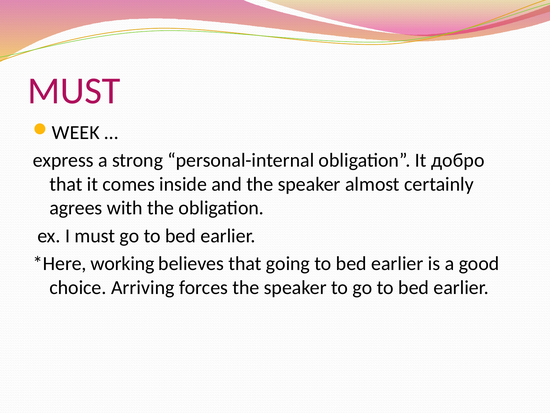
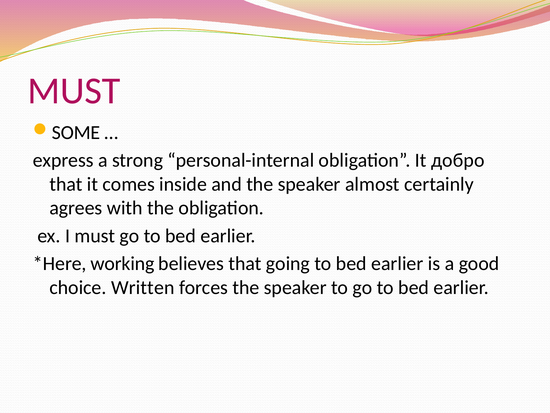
WEEK: WEEK -> SOME
Arriving: Arriving -> Written
